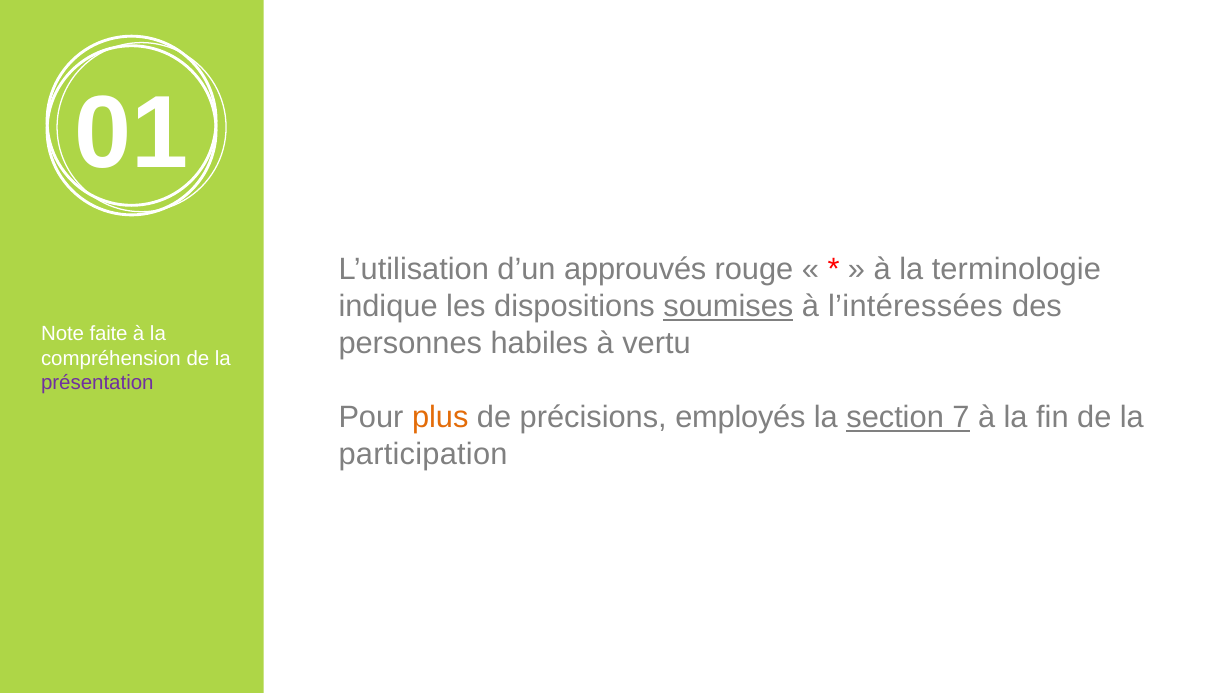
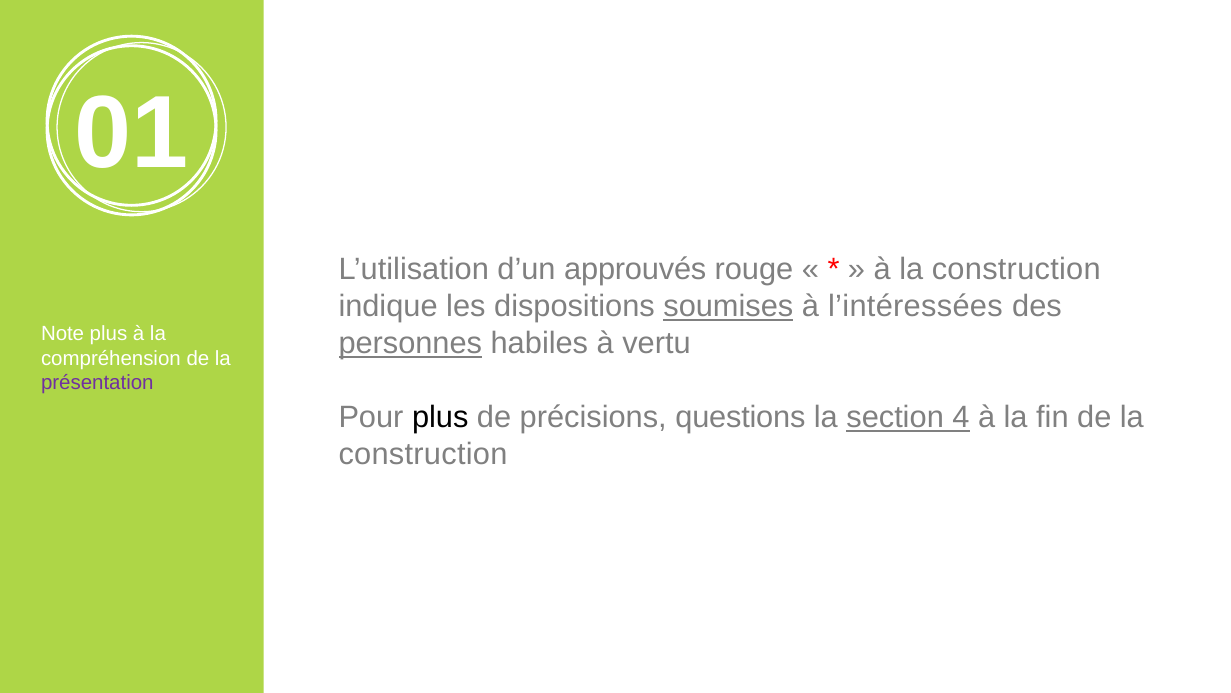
à la terminologie: terminologie -> construction
Note faite: faite -> plus
personnes underline: none -> present
plus at (440, 417) colour: orange -> black
employés: employés -> questions
7: 7 -> 4
participation at (423, 454): participation -> construction
